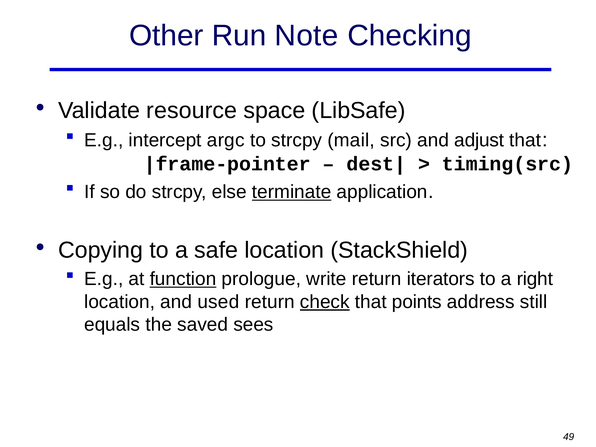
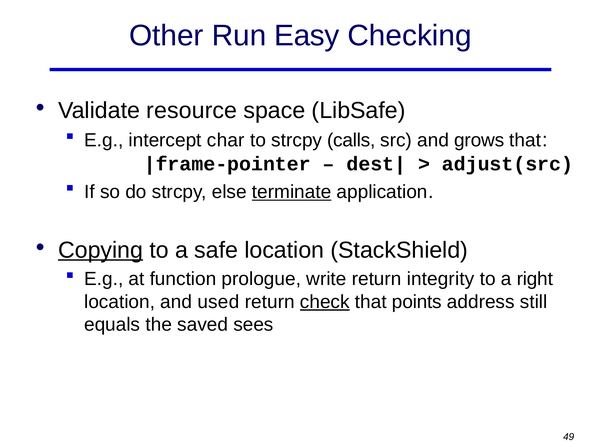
Note: Note -> Easy
argc: argc -> char
mail: mail -> calls
adjust: adjust -> grows
timing(src: timing(src -> adjust(src
Copying underline: none -> present
function underline: present -> none
iterators: iterators -> integrity
